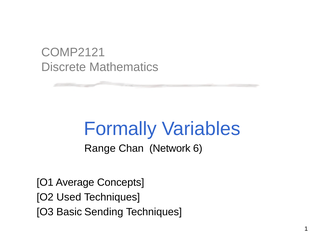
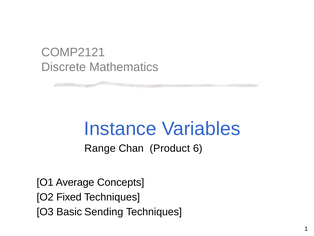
Formally: Formally -> Instance
Network: Network -> Product
Used: Used -> Fixed
